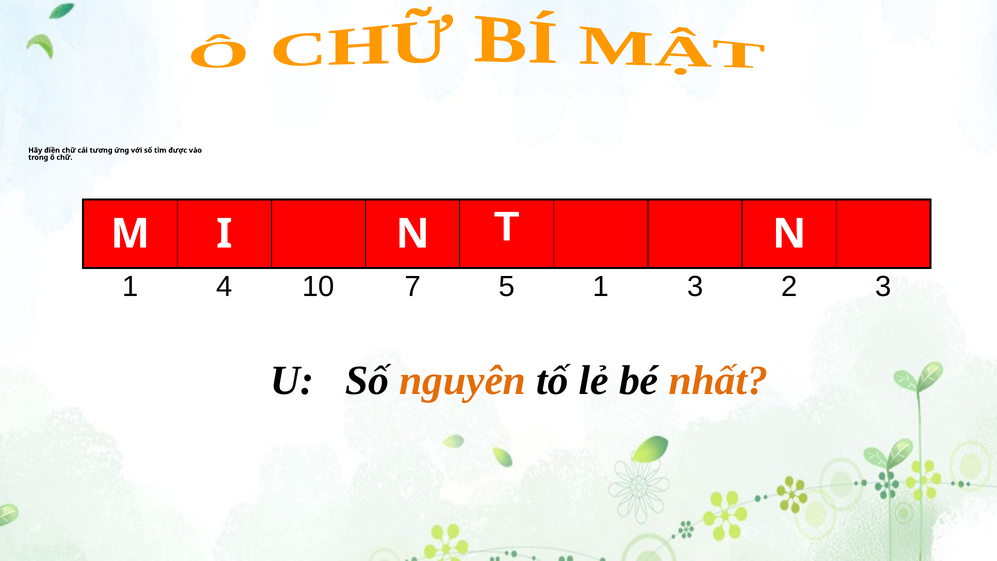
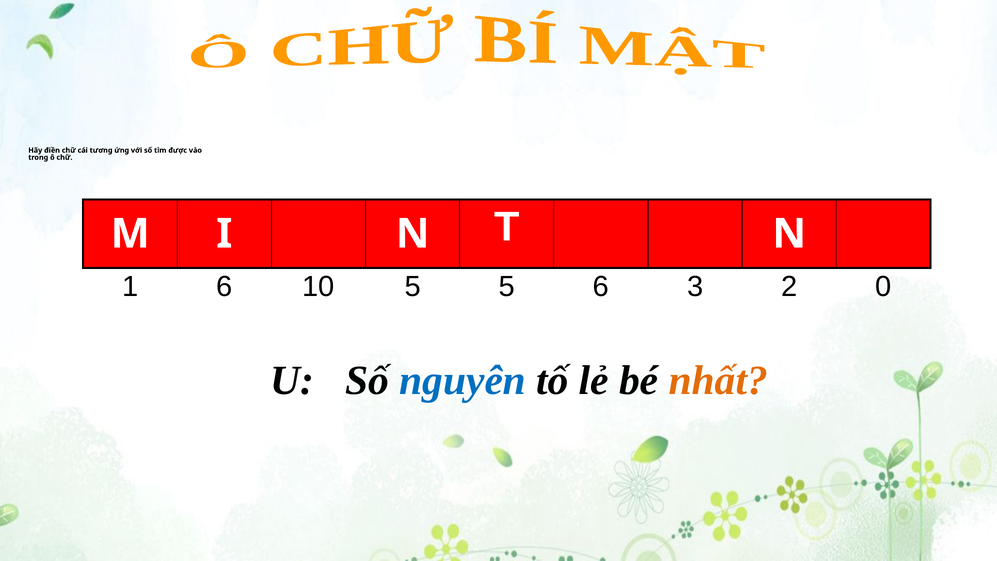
1 4: 4 -> 6
10 7: 7 -> 5
5 1: 1 -> 6
2 3: 3 -> 0
nguyên colour: orange -> blue
